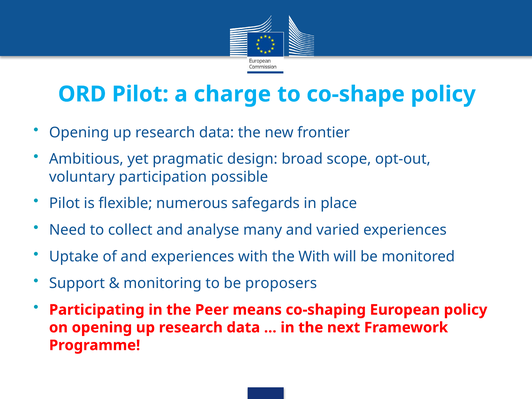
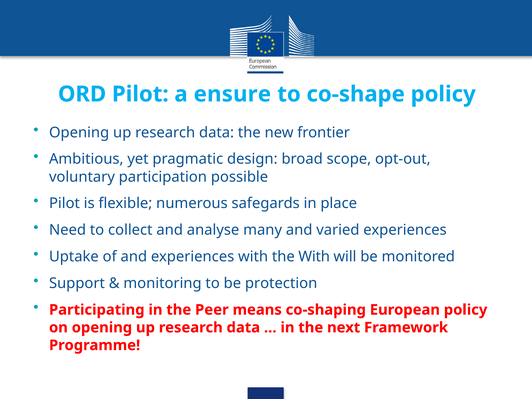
charge: charge -> ensure
proposers: proposers -> protection
